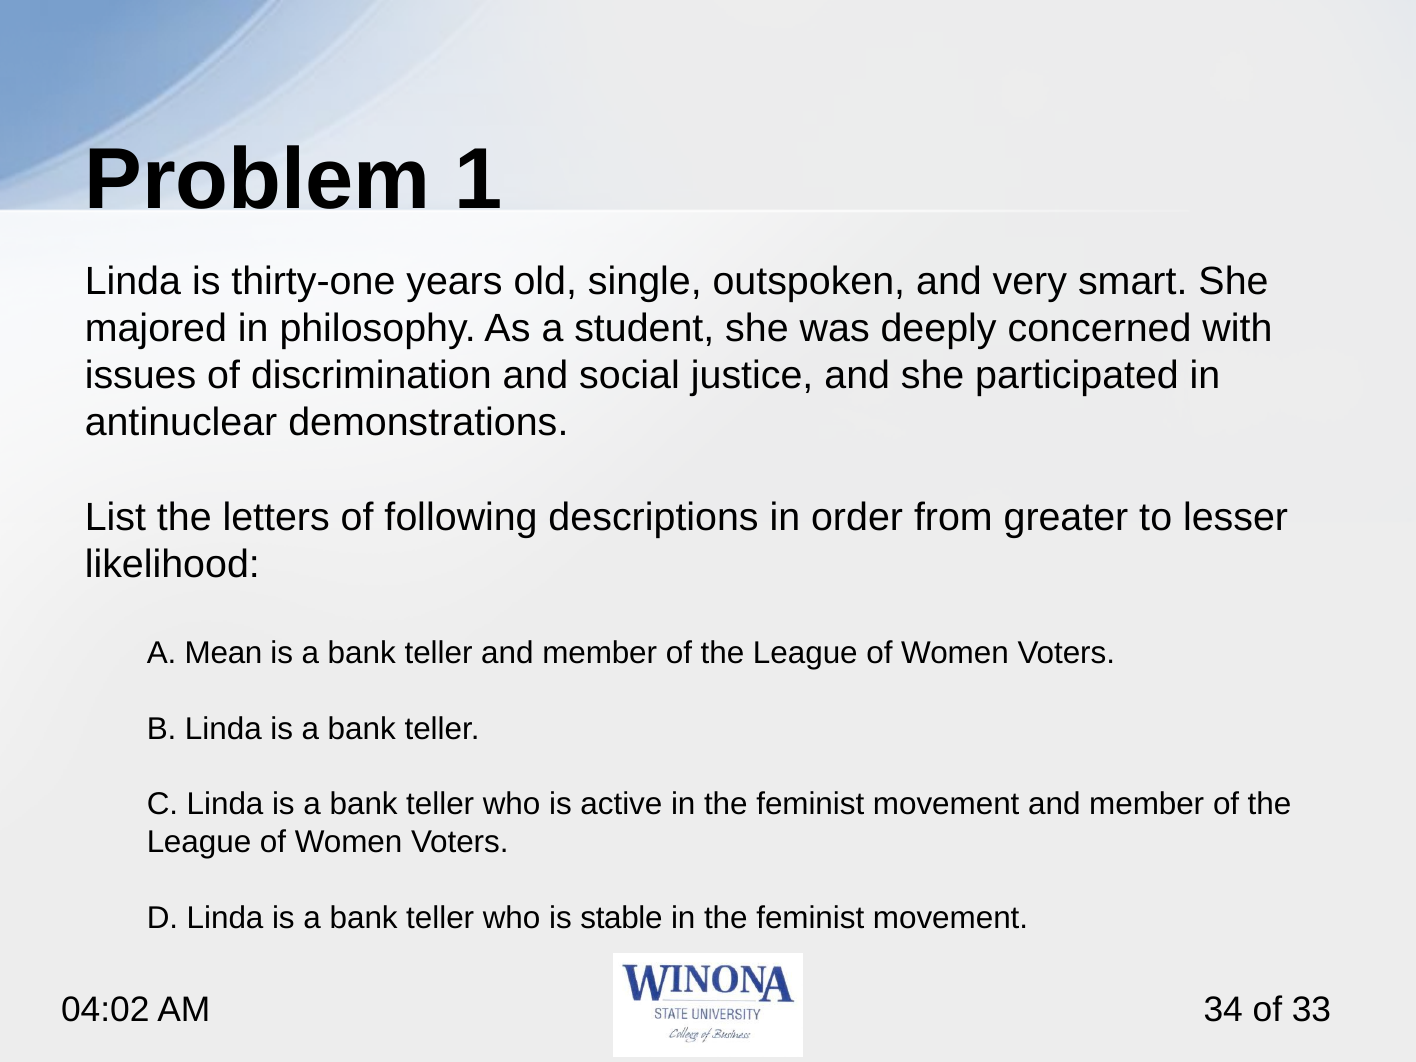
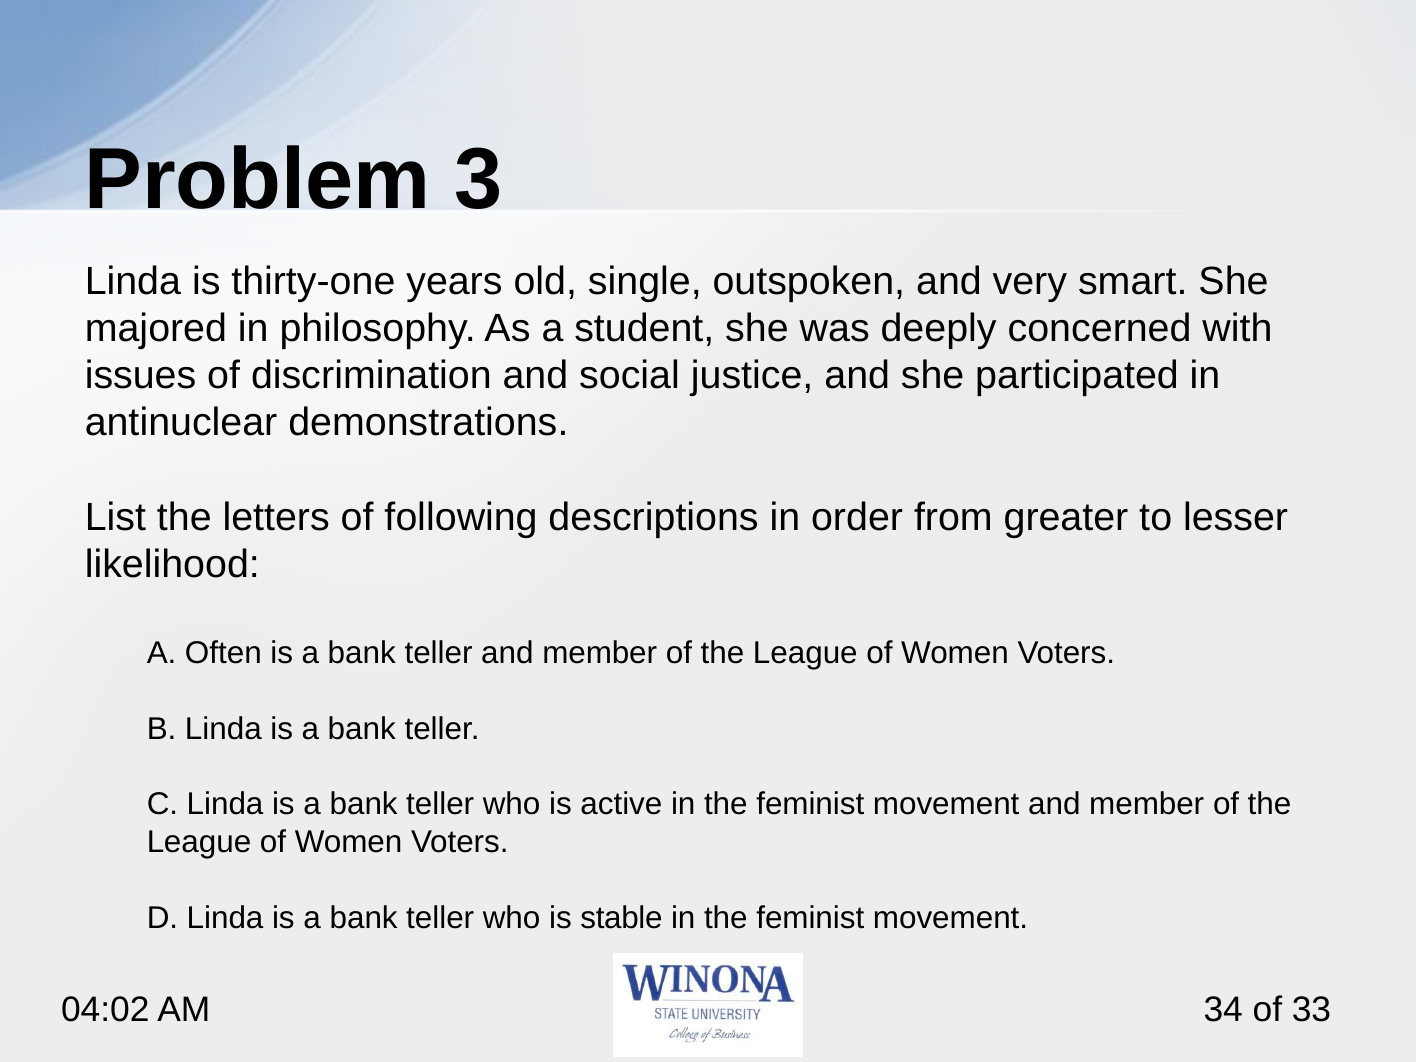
1: 1 -> 3
Mean: Mean -> Often
